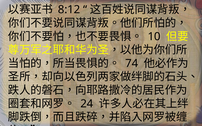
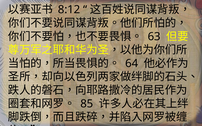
10: 10 -> 63
74: 74 -> 64
24: 24 -> 85
